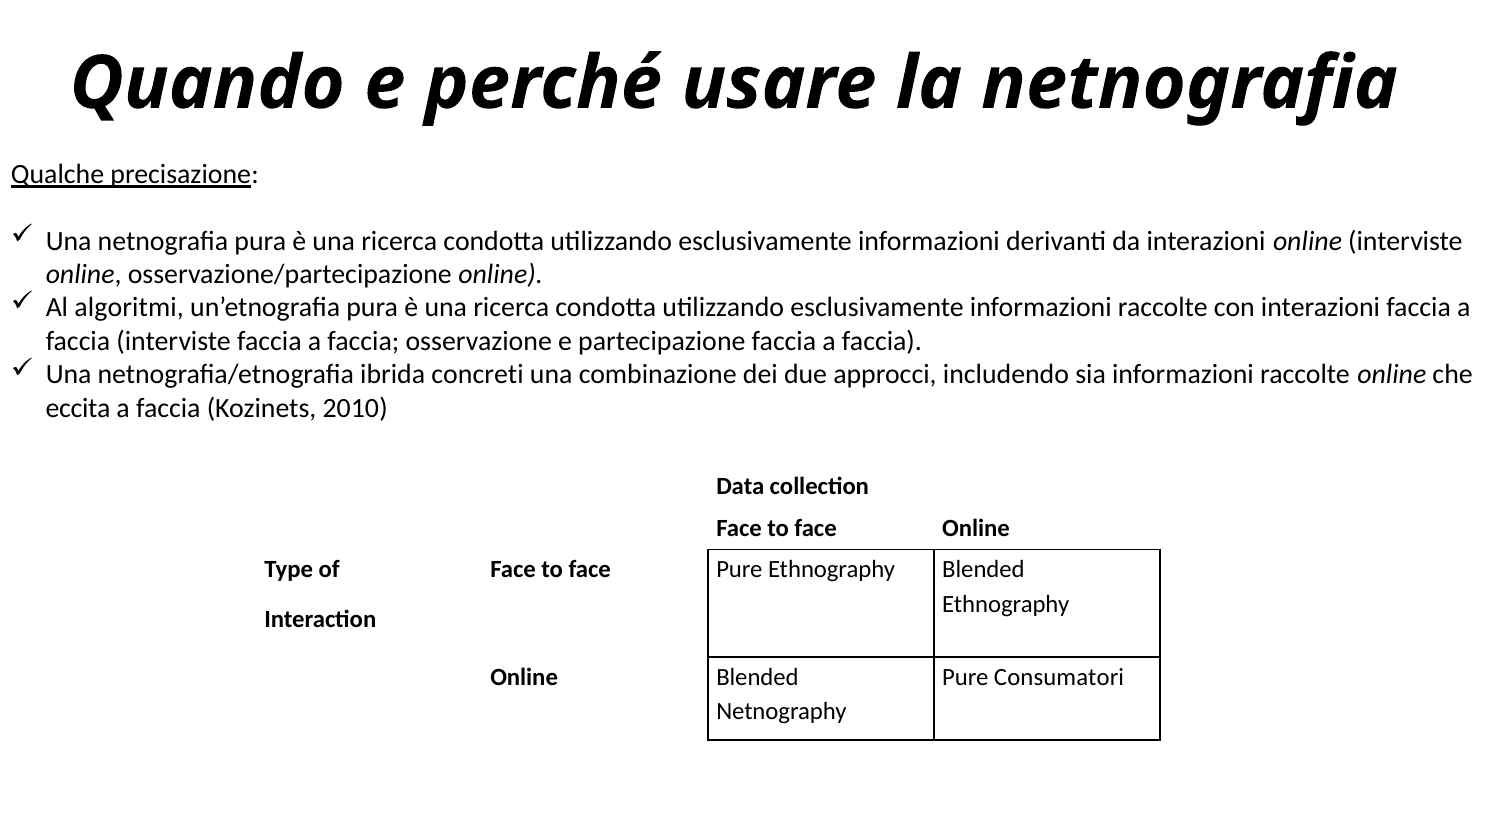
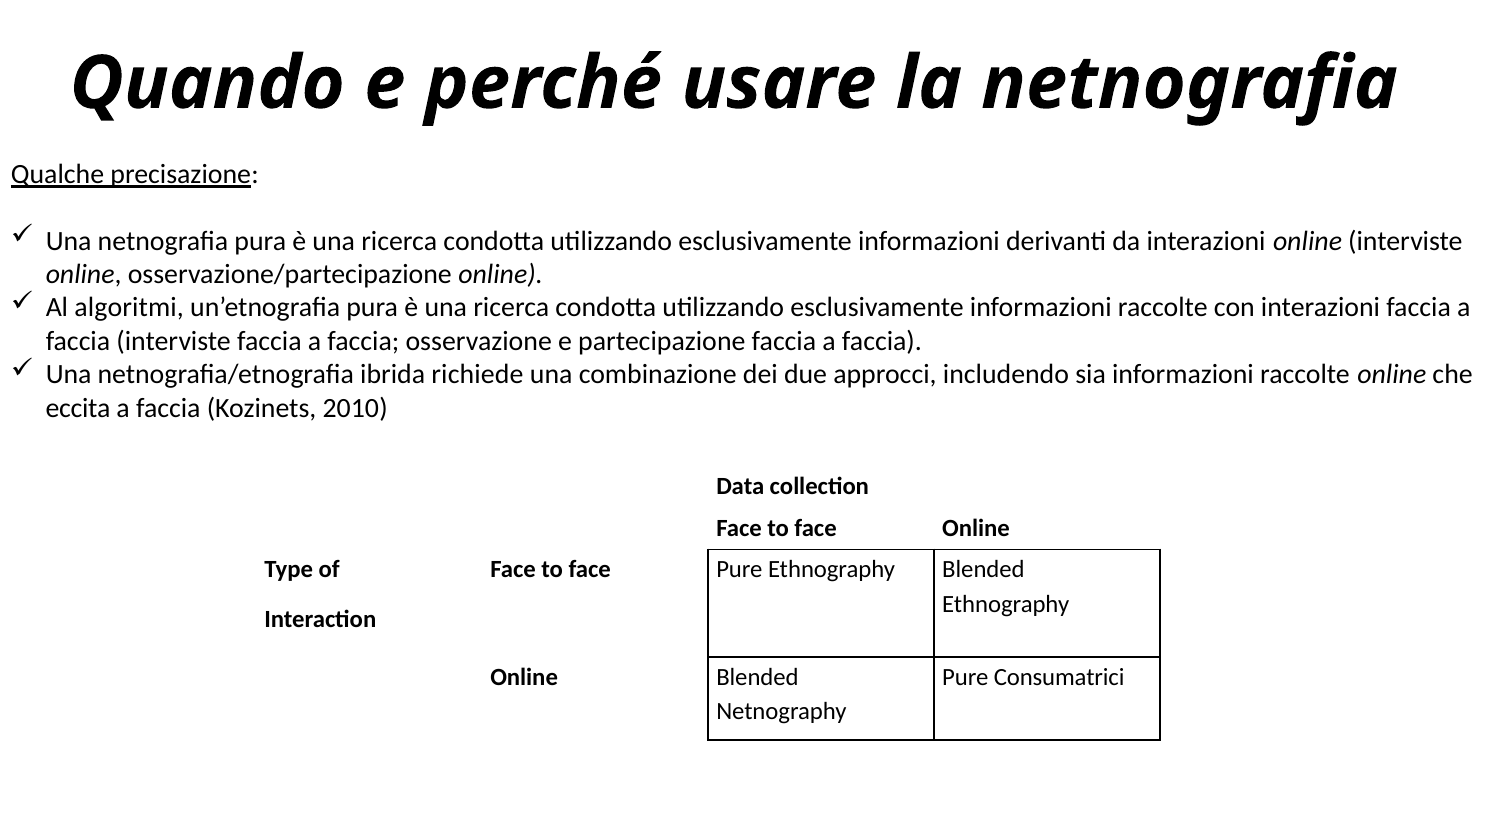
concreti: concreti -> richiede
Consumatori: Consumatori -> Consumatrici
